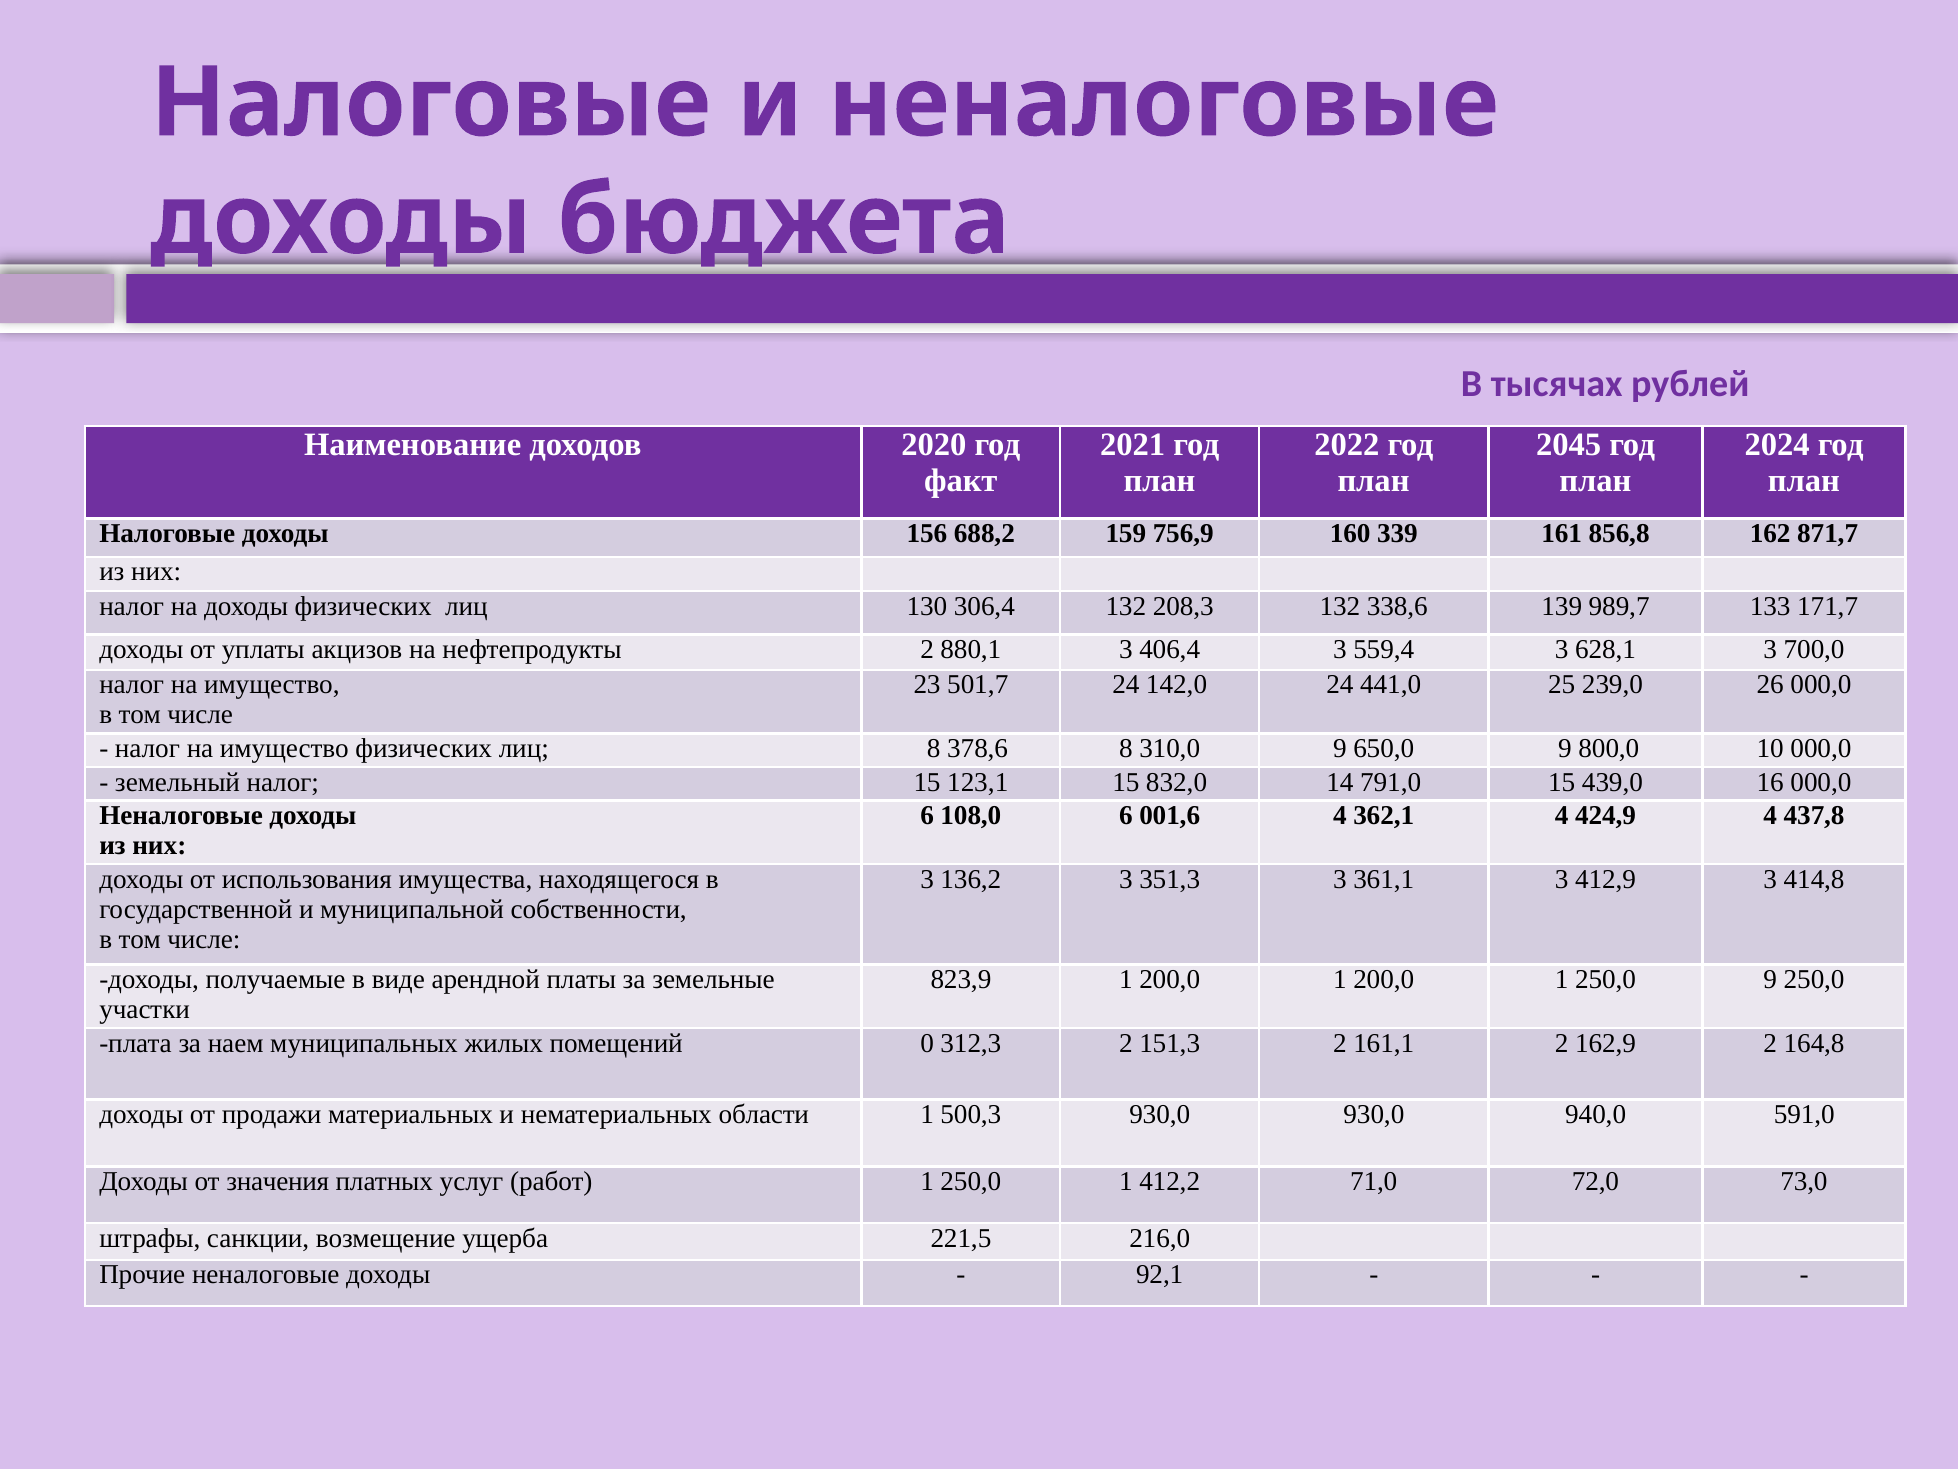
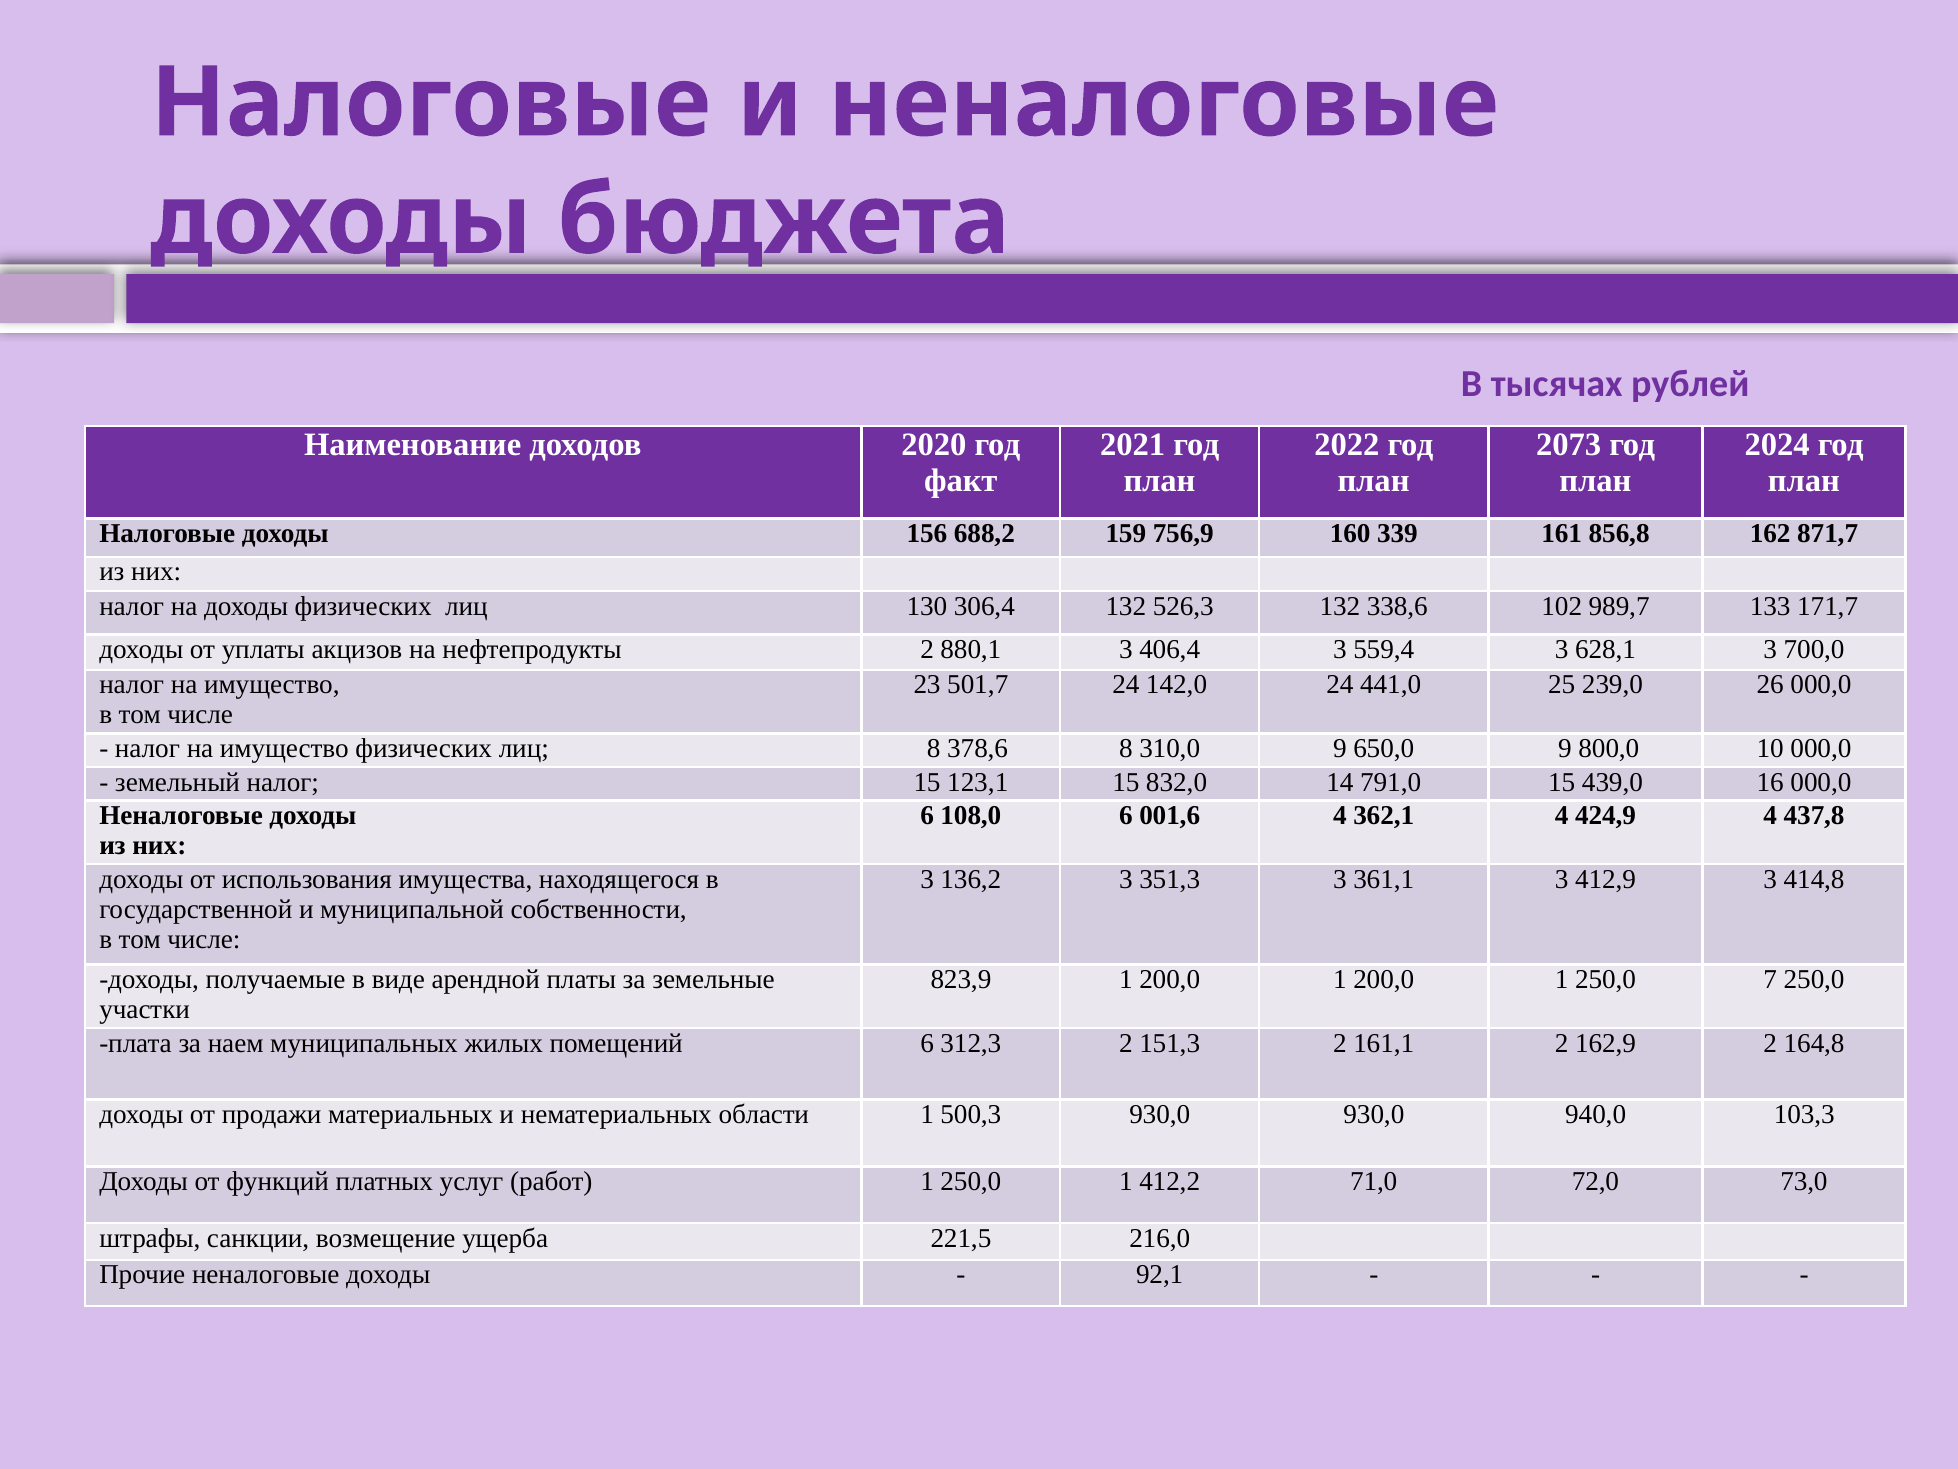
2045: 2045 -> 2073
208,3: 208,3 -> 526,3
139: 139 -> 102
250,0 9: 9 -> 7
помещений 0: 0 -> 6
591,0: 591,0 -> 103,3
значения: значения -> функций
